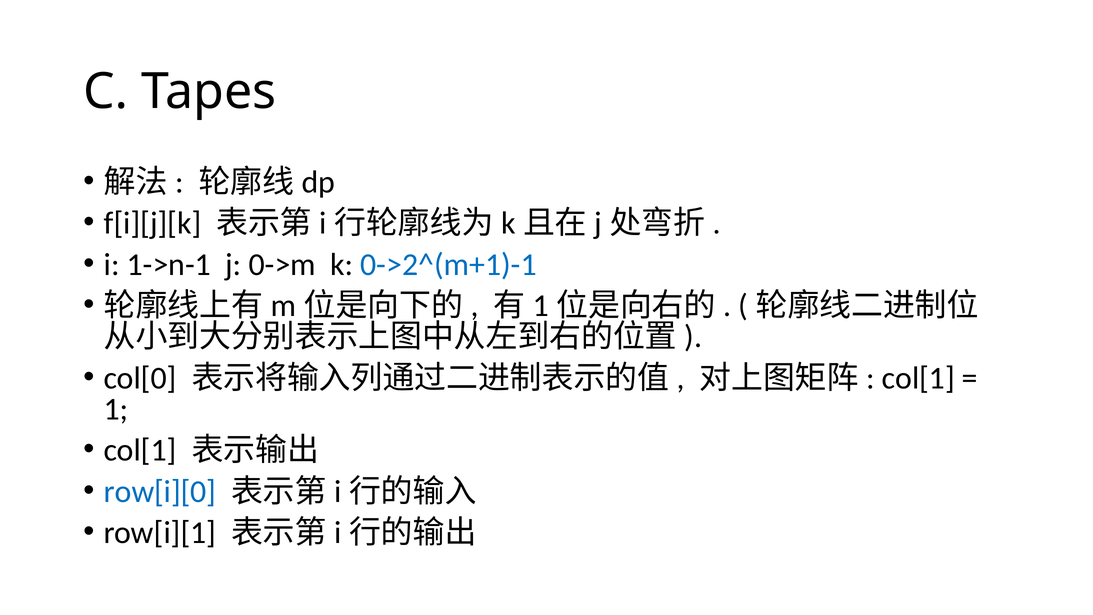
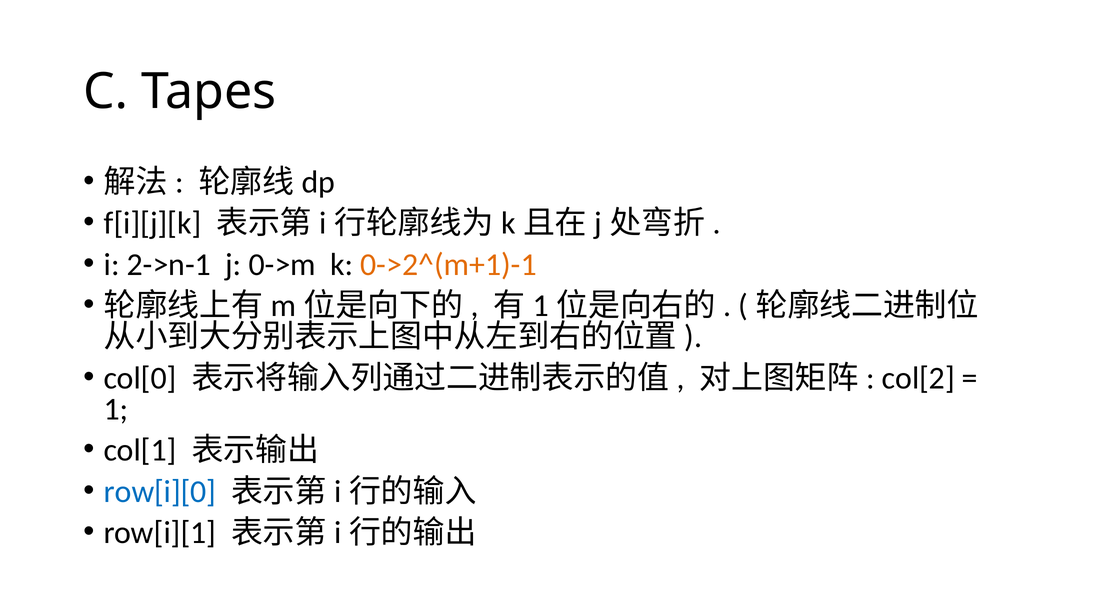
1->n-1: 1->n-1 -> 2->n-1
0->2^(m+1)-1 colour: blue -> orange
col[1 at (918, 378): col[1 -> col[2
